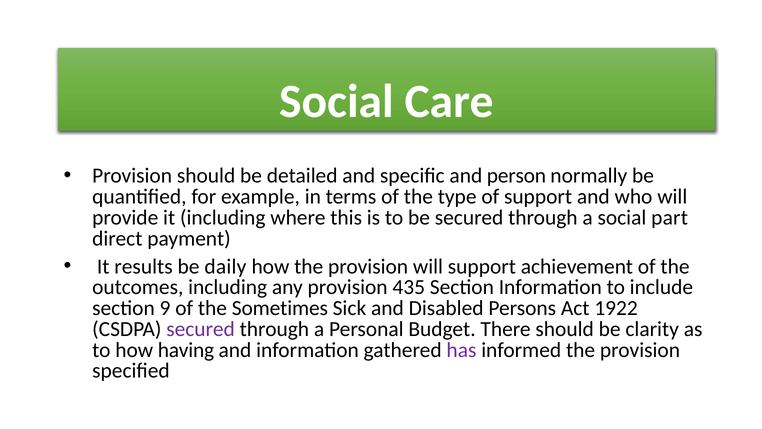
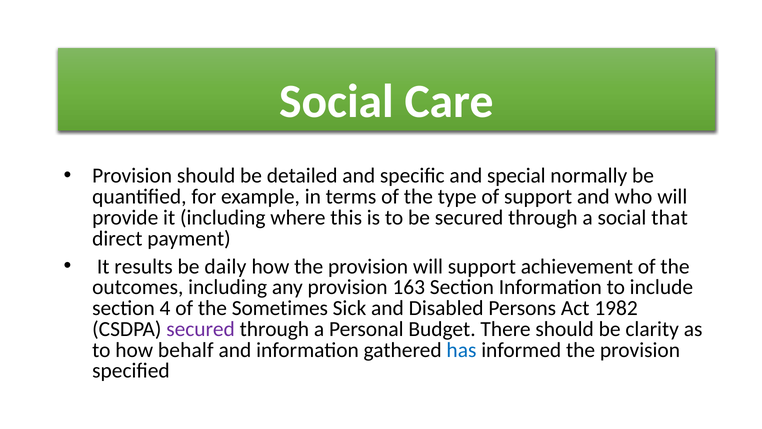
person: person -> special
part: part -> that
435: 435 -> 163
9: 9 -> 4
1922: 1922 -> 1982
having: having -> behalf
has colour: purple -> blue
